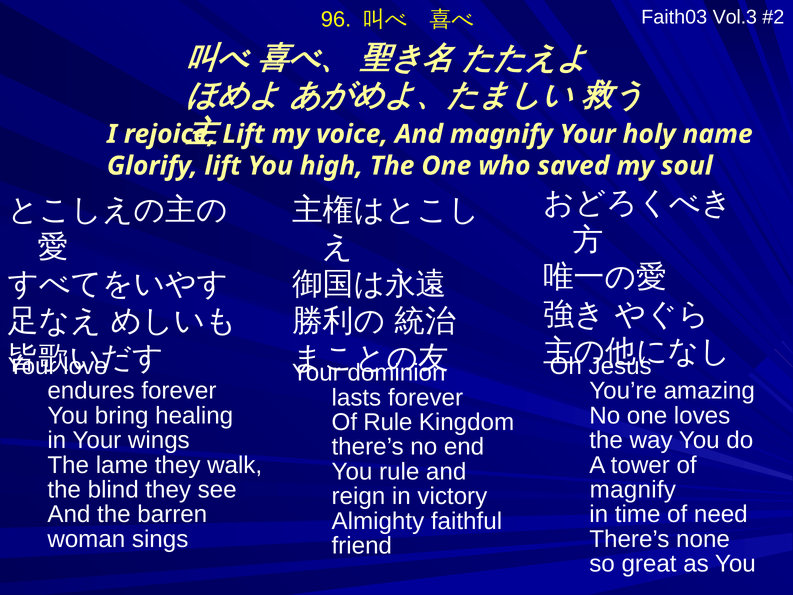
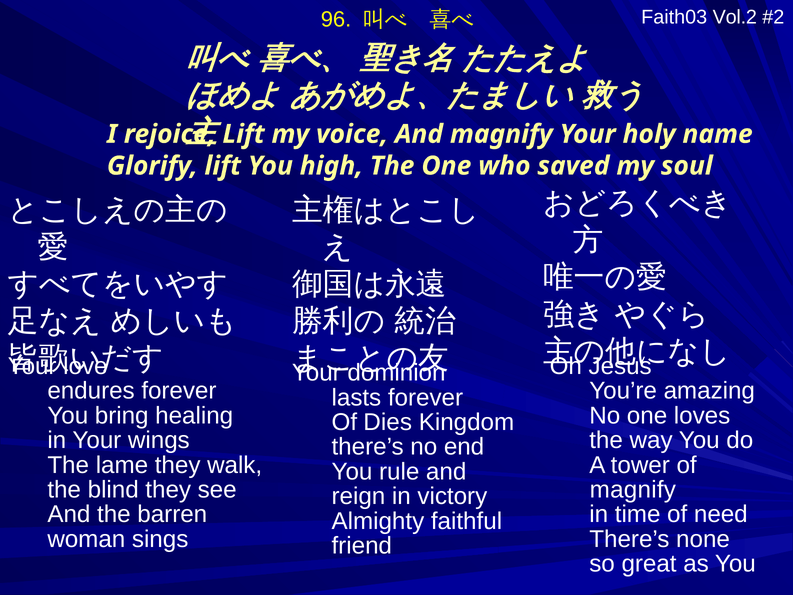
Vol.3: Vol.3 -> Vol.2
Of Rule: Rule -> Dies
